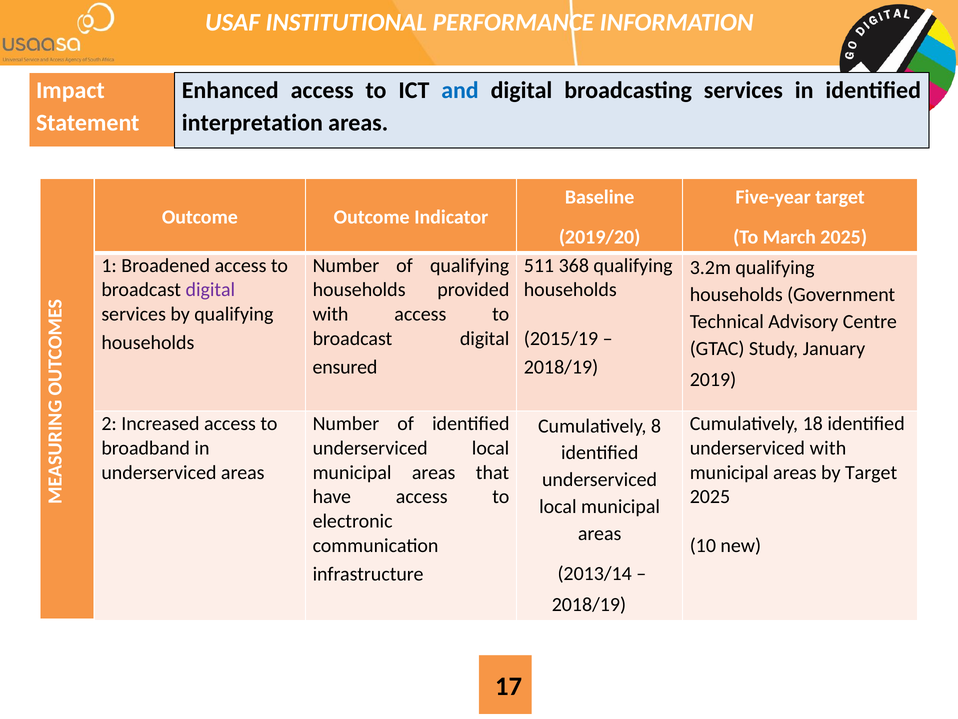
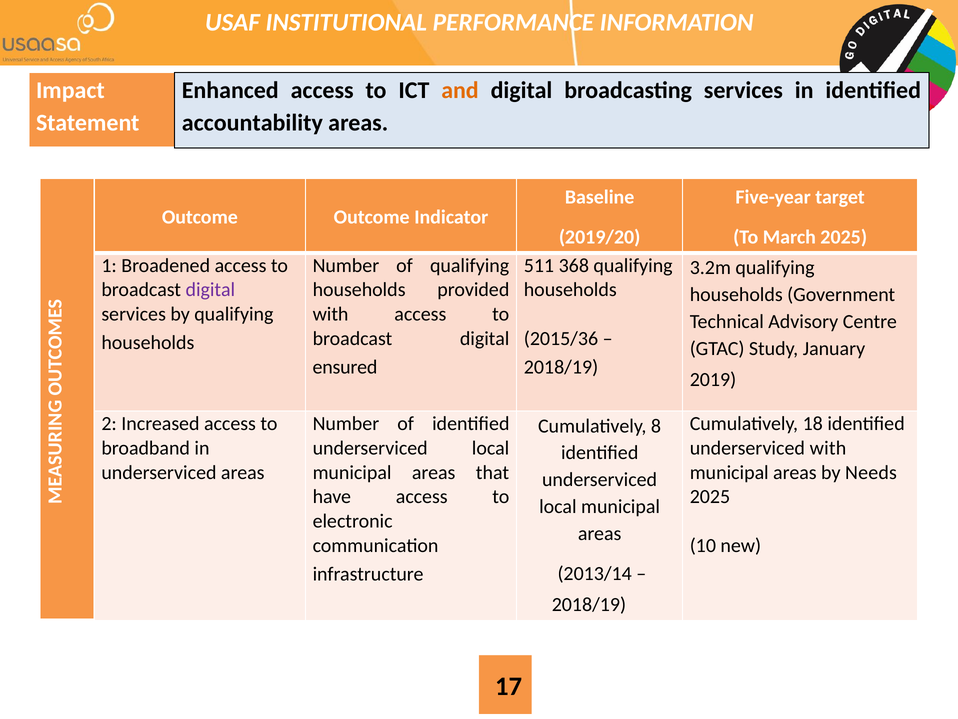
and colour: blue -> orange
interpretation: interpretation -> accountability
2015/19: 2015/19 -> 2015/36
by Target: Target -> Needs
